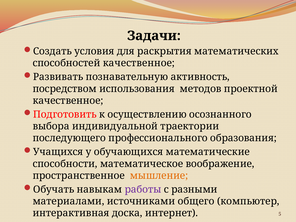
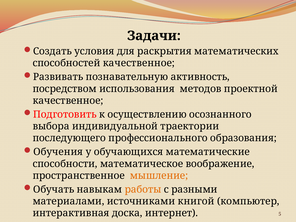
Учащихся: Учащихся -> Обучения
работы colour: purple -> orange
общего: общего -> книгой
